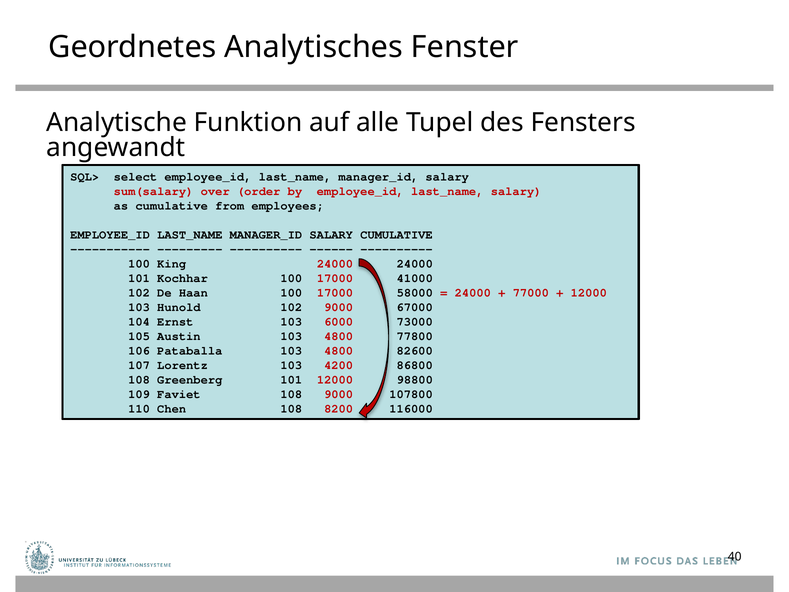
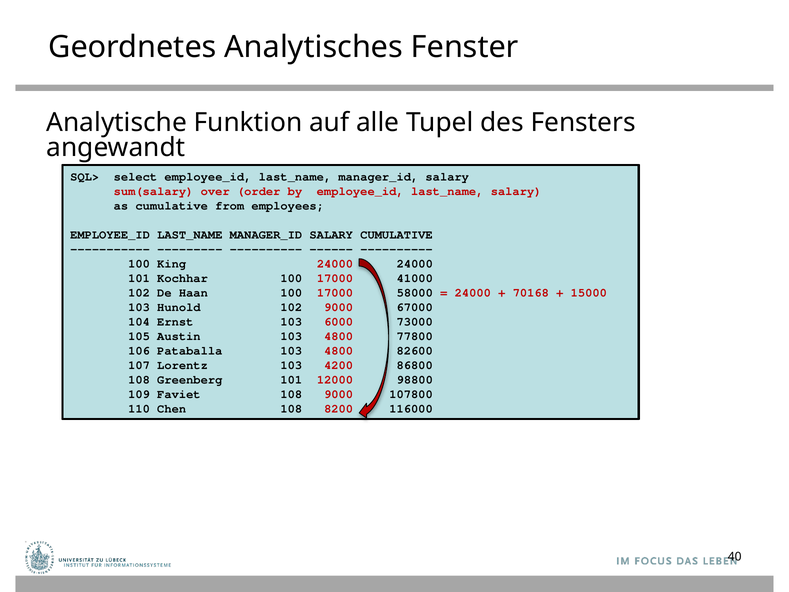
77000: 77000 -> 70168
12000 at (589, 293): 12000 -> 15000
